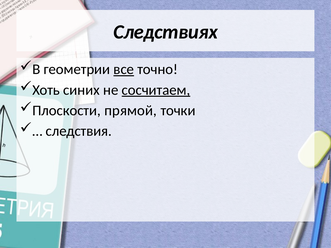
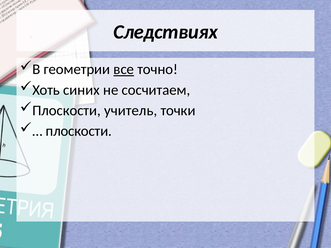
сосчитаем underline: present -> none
прямой: прямой -> учитель
следствия at (79, 131): следствия -> плоскости
